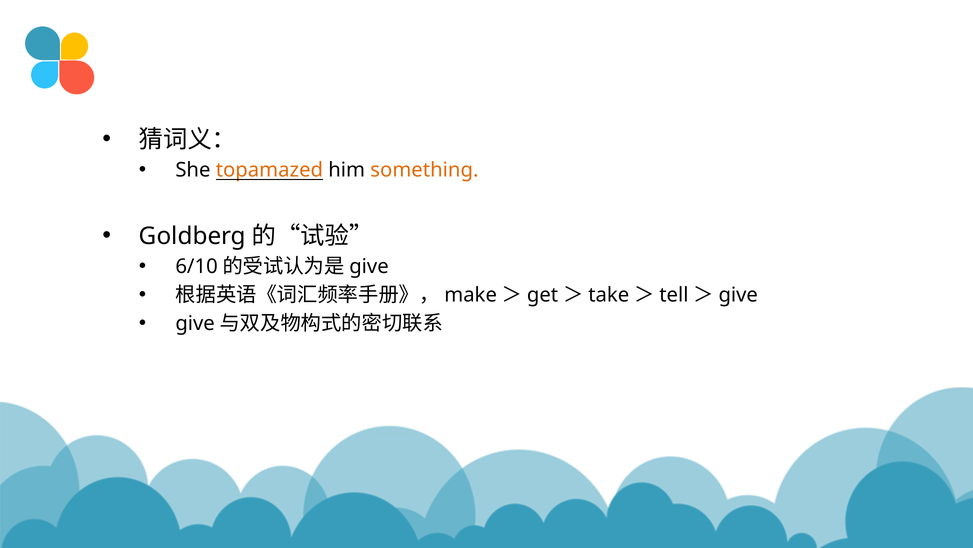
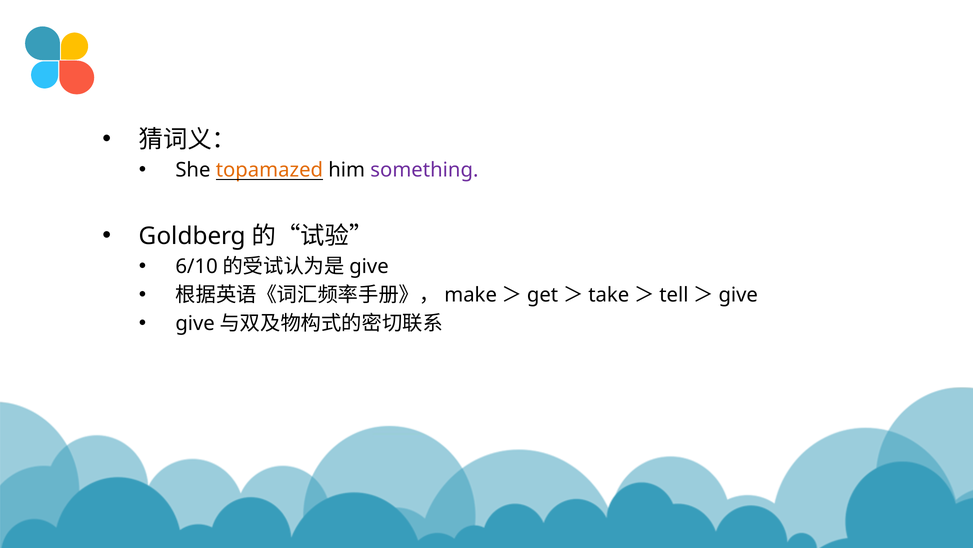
something colour: orange -> purple
